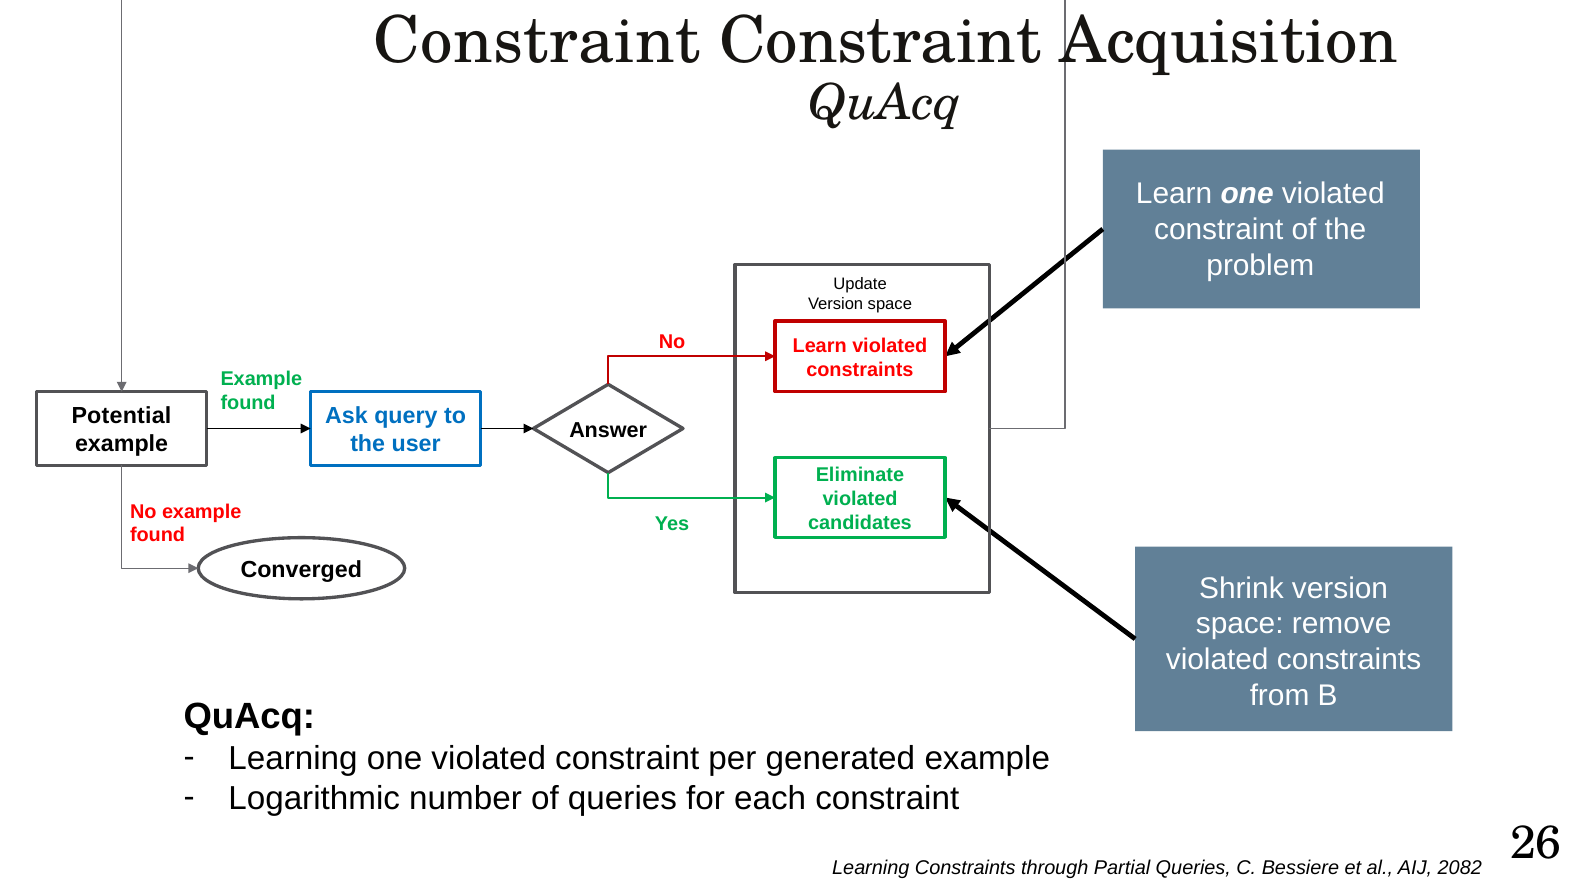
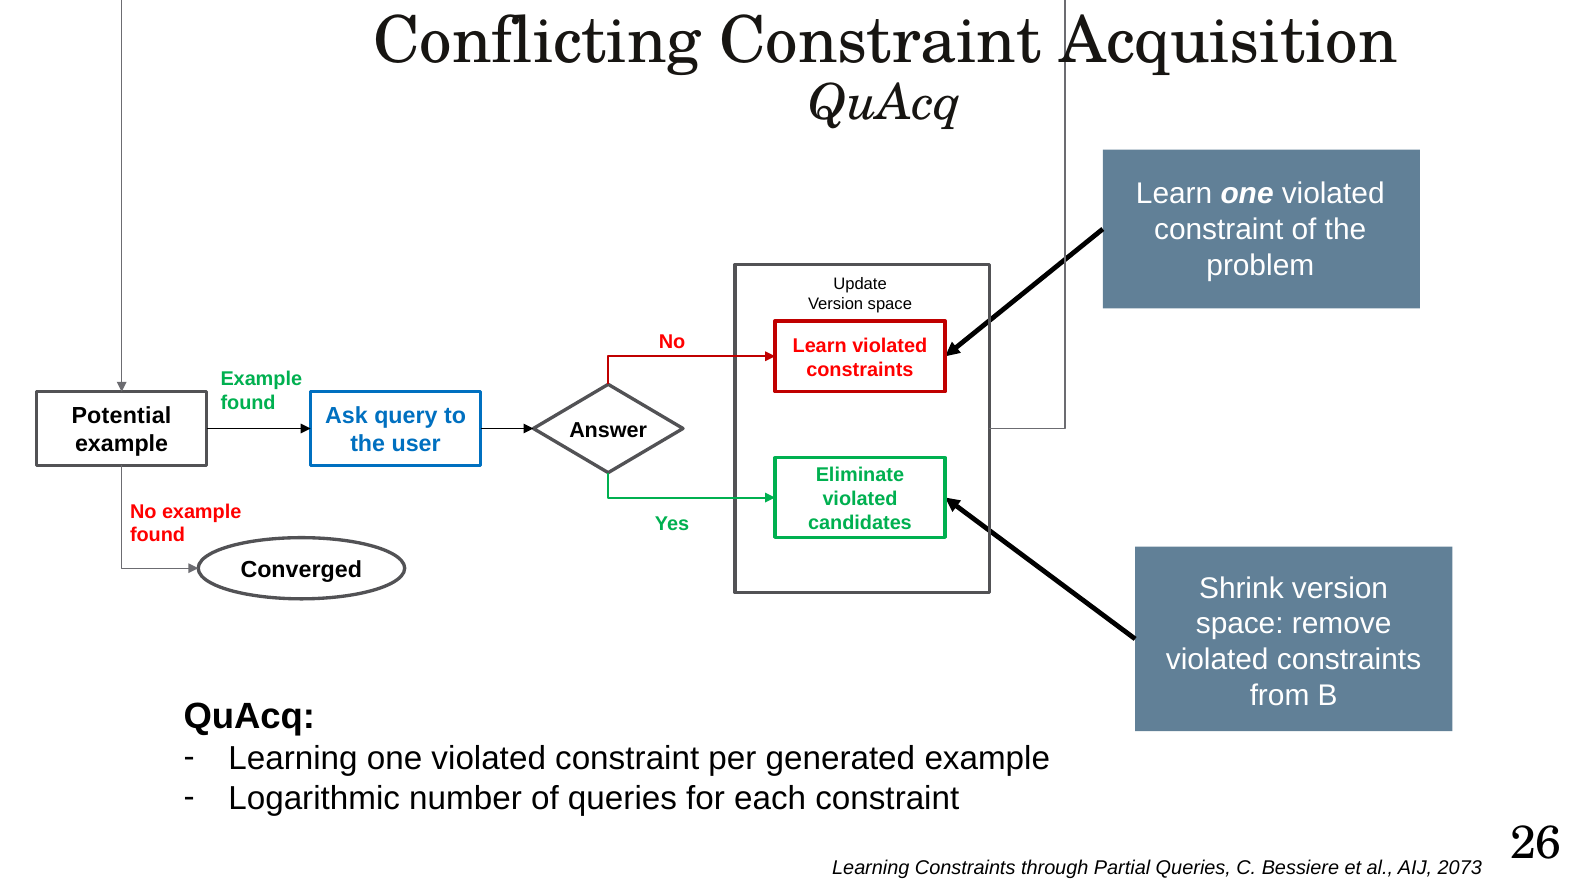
Constraint at (537, 41): Constraint -> Conflicting
2082: 2082 -> 2073
